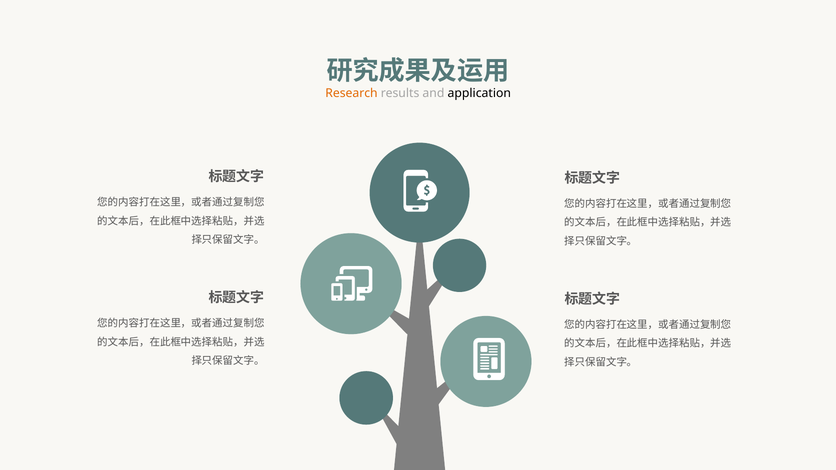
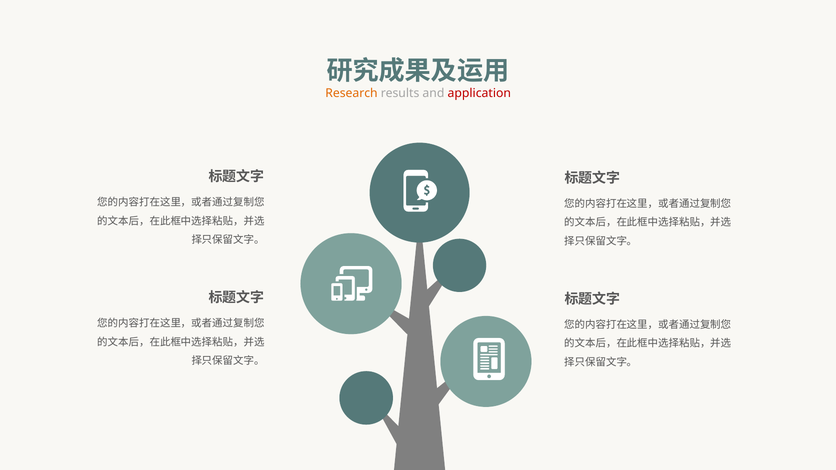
application colour: black -> red
